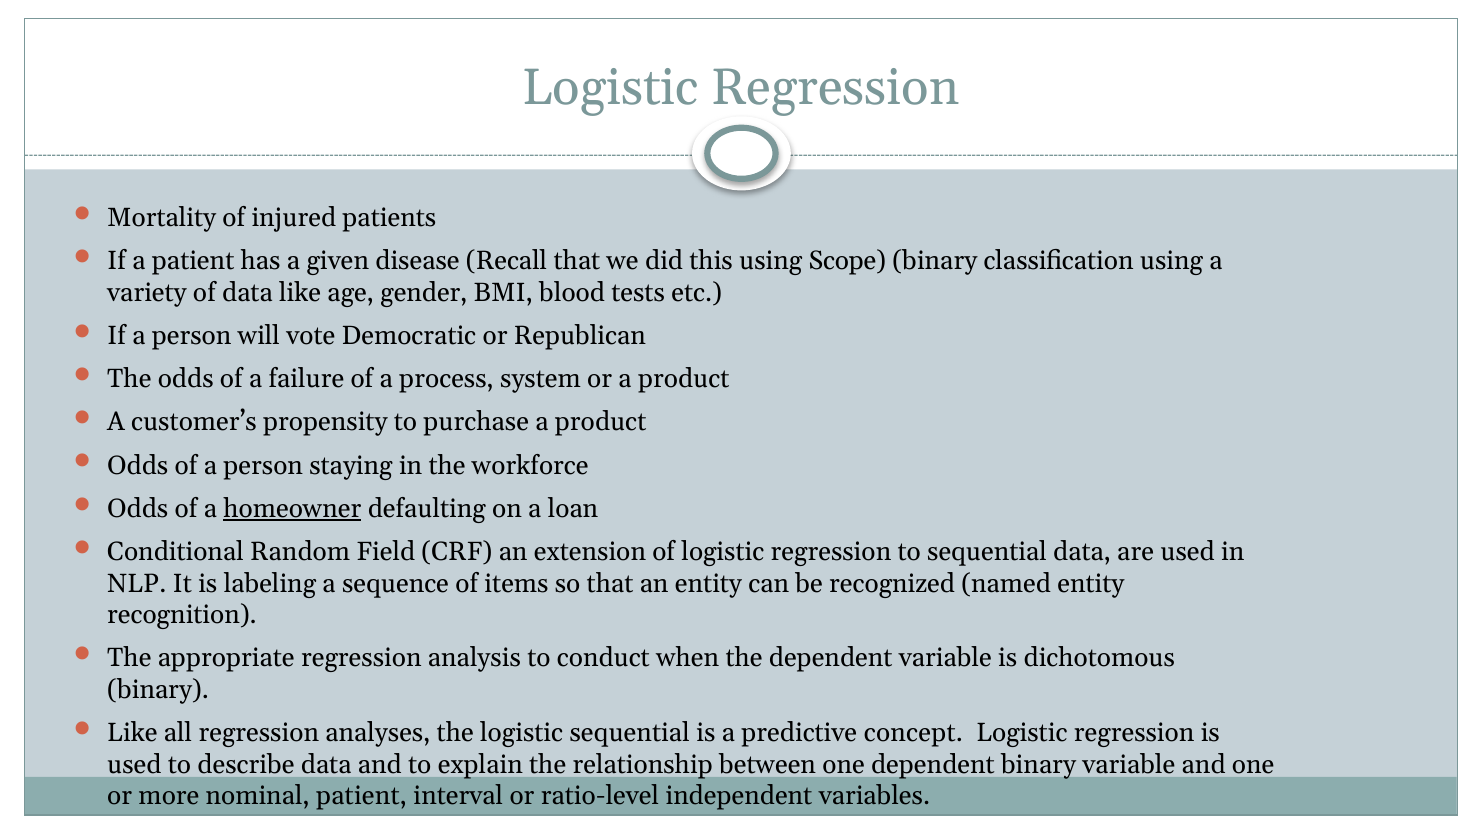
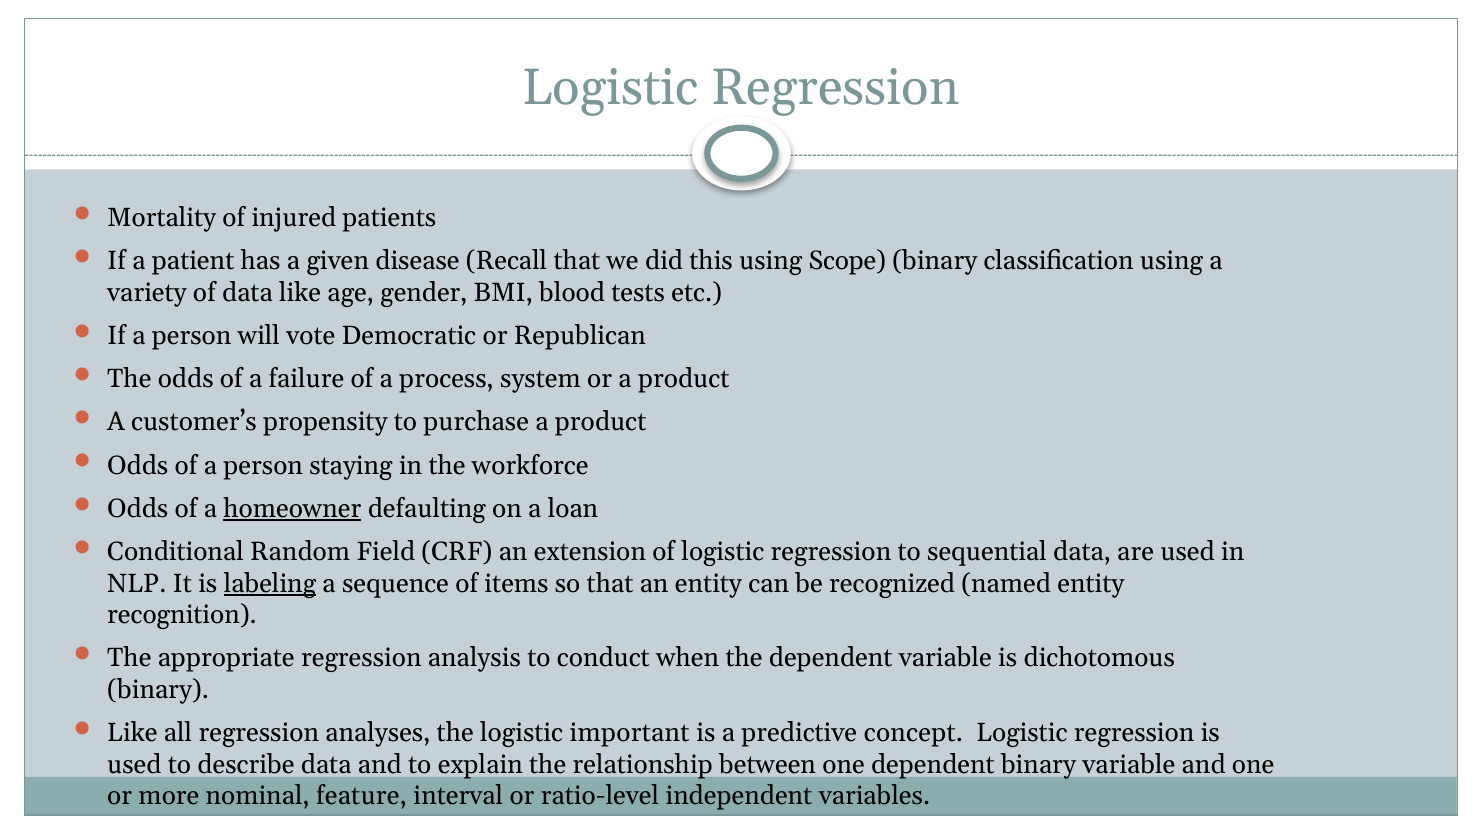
labeling underline: none -> present
logistic sequential: sequential -> important
nominal patient: patient -> feature
